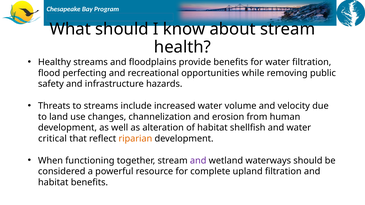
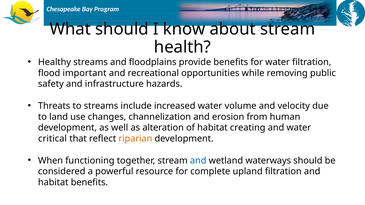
perfecting: perfecting -> important
shellfish: shellfish -> creating
and at (198, 161) colour: purple -> blue
